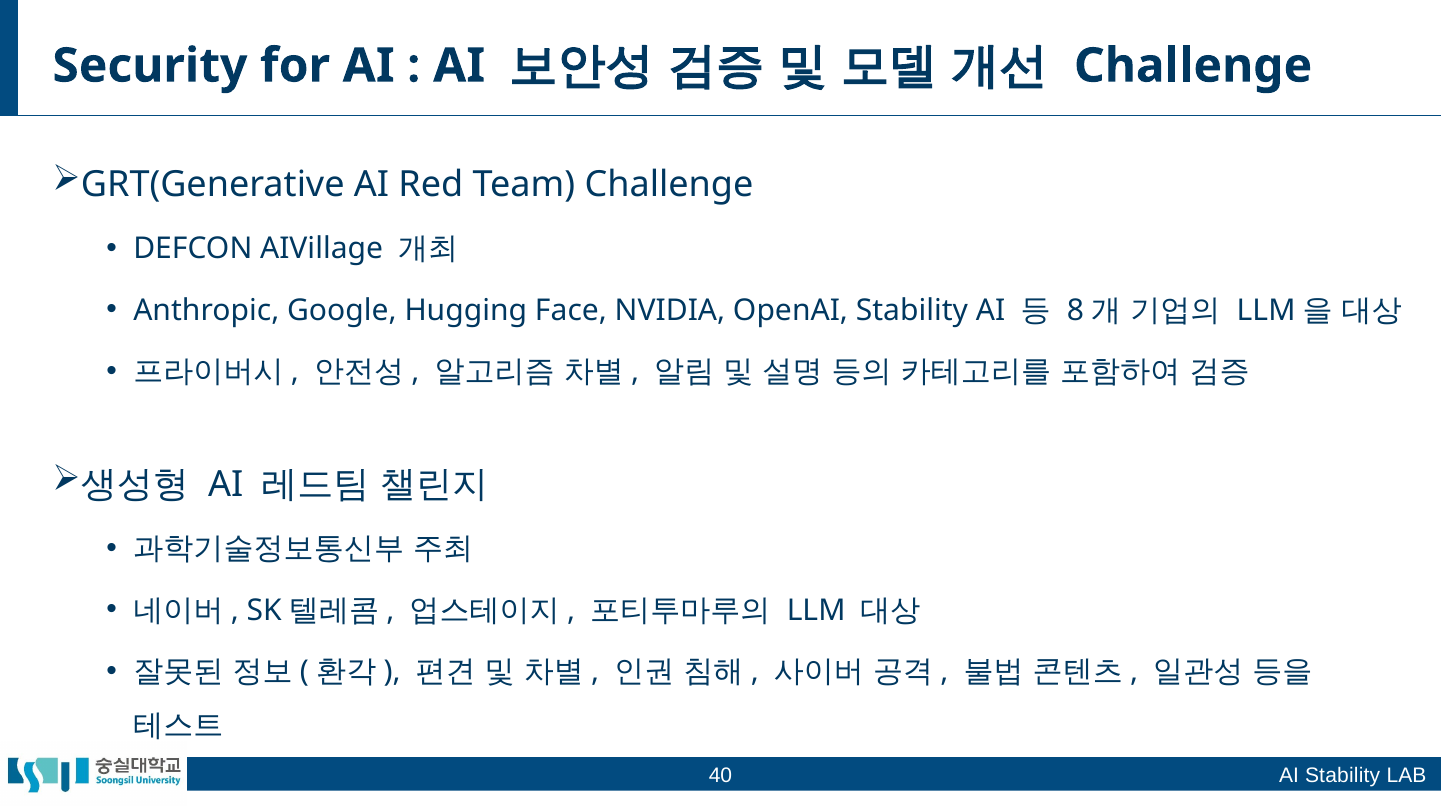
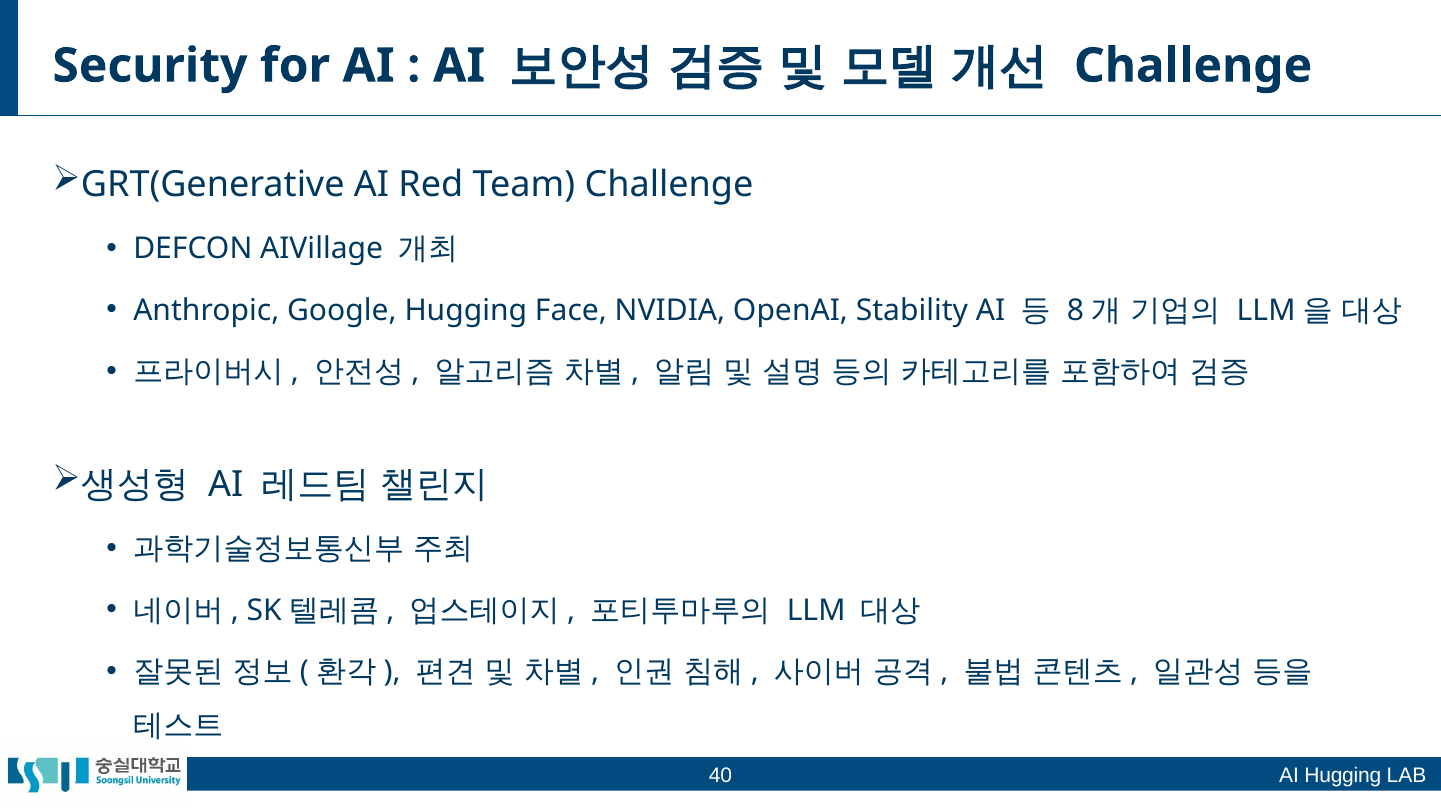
AI Stability: Stability -> Hugging
